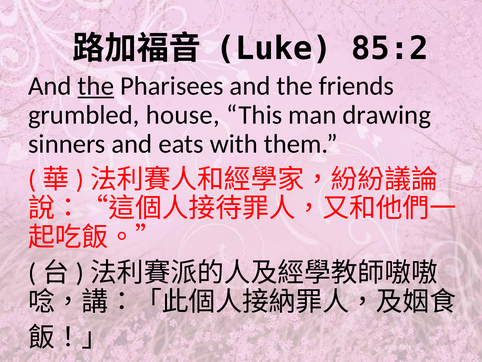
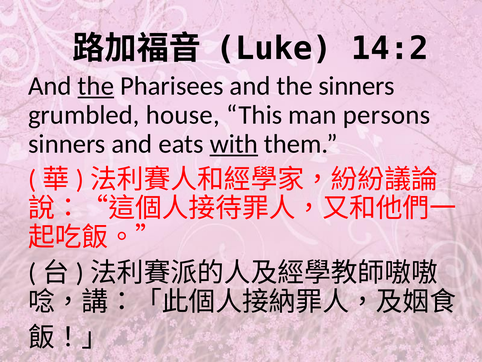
85:2: 85:2 -> 14:2
the friends: friends -> sinners
drawing: drawing -> persons
with underline: none -> present
